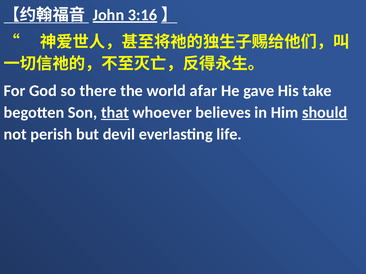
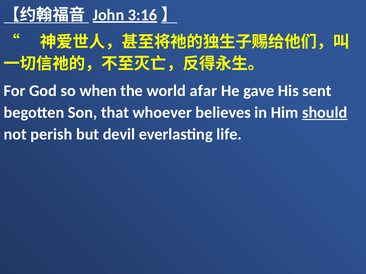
there: there -> when
take: take -> sent
that underline: present -> none
